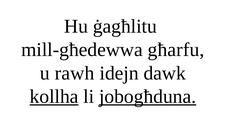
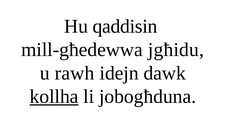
ġagħlitu: ġagħlitu -> qaddisin
għarfu: għarfu -> jgħidu
jobogħduna underline: present -> none
